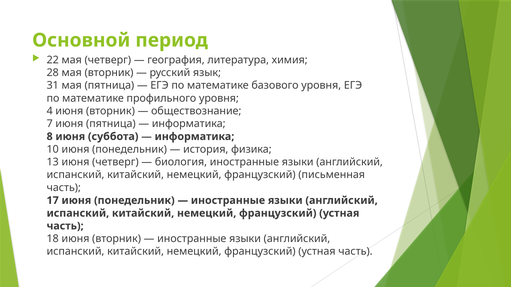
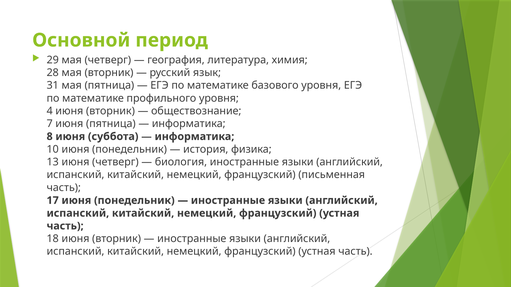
22: 22 -> 29
